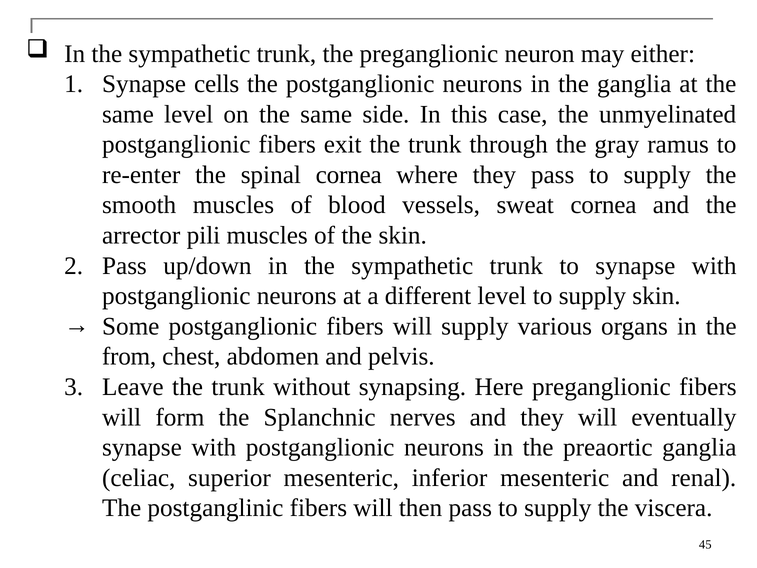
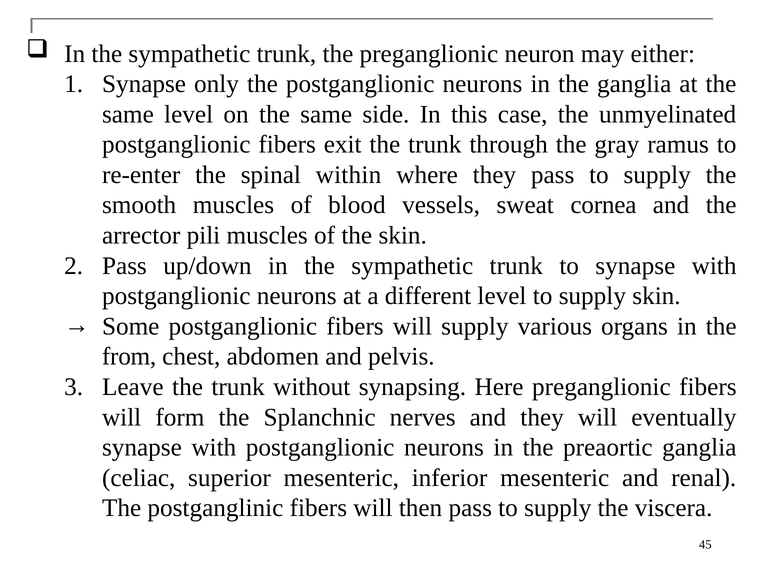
cells: cells -> only
spinal cornea: cornea -> within
